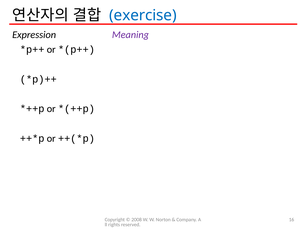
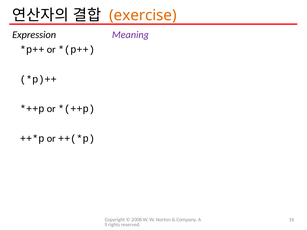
exercise colour: blue -> orange
